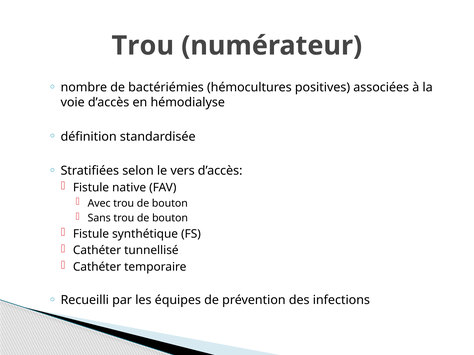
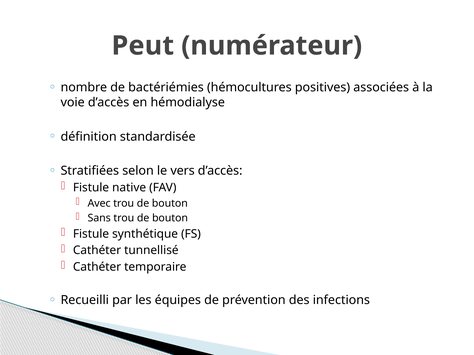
Trou at (143, 46): Trou -> Peut
